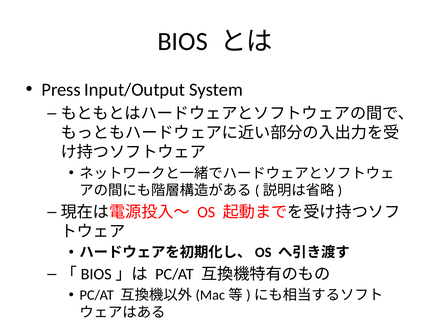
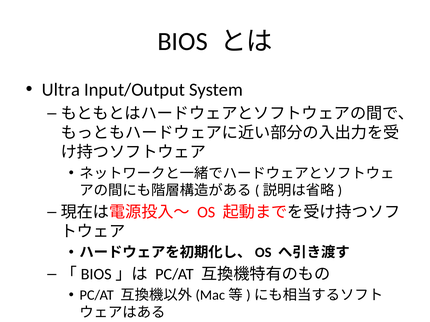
Press: Press -> Ultra
